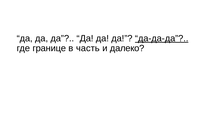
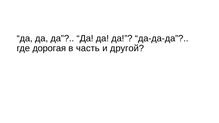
да-да-да underline: present -> none
границе: границе -> дорогая
далеко: далеко -> другой
